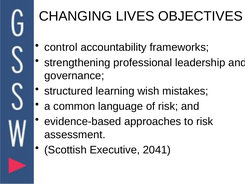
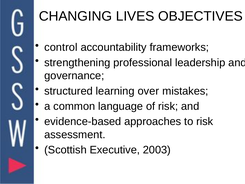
wish: wish -> over
2041: 2041 -> 2003
